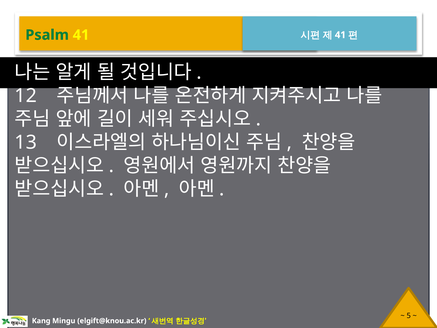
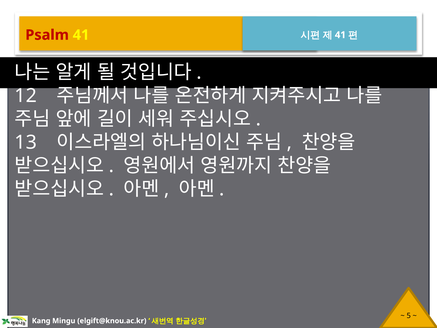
Psalm colour: green -> red
